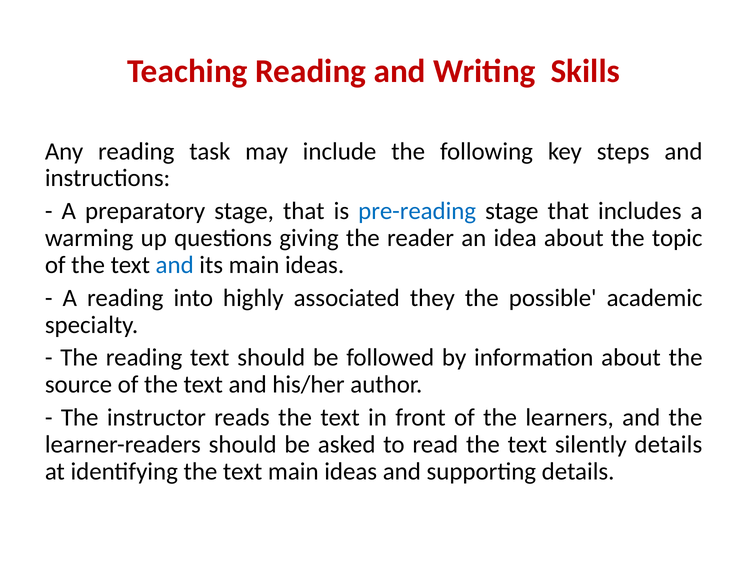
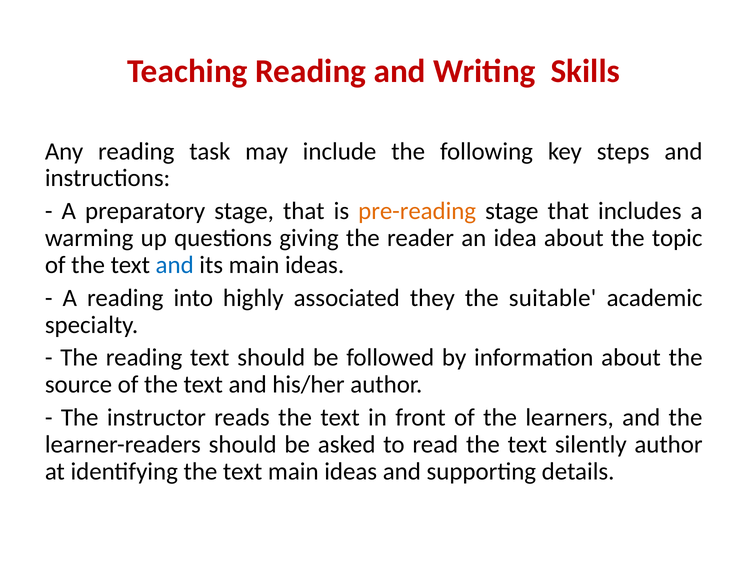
pre-reading colour: blue -> orange
possible: possible -> suitable
silently details: details -> author
